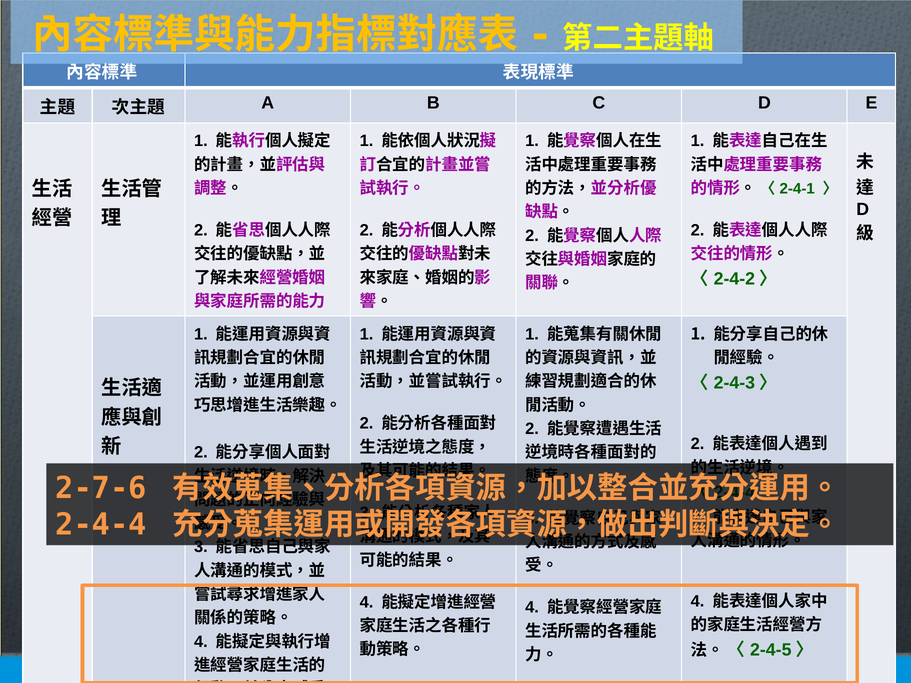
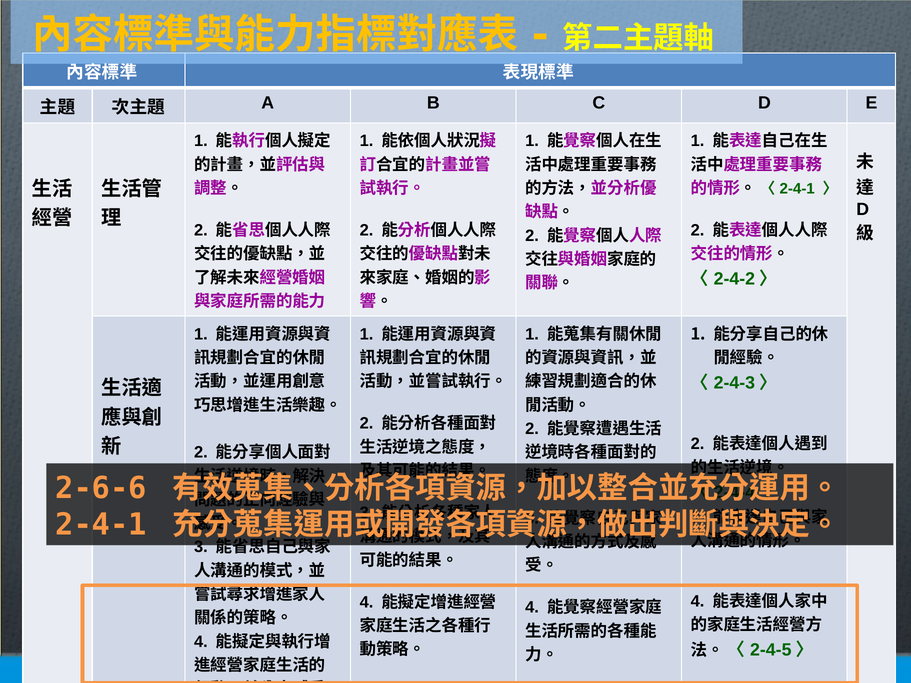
2-7-6: 2-7-6 -> 2-6-6
2-4-4 at (101, 525): 2-4-4 -> 2-4-1
